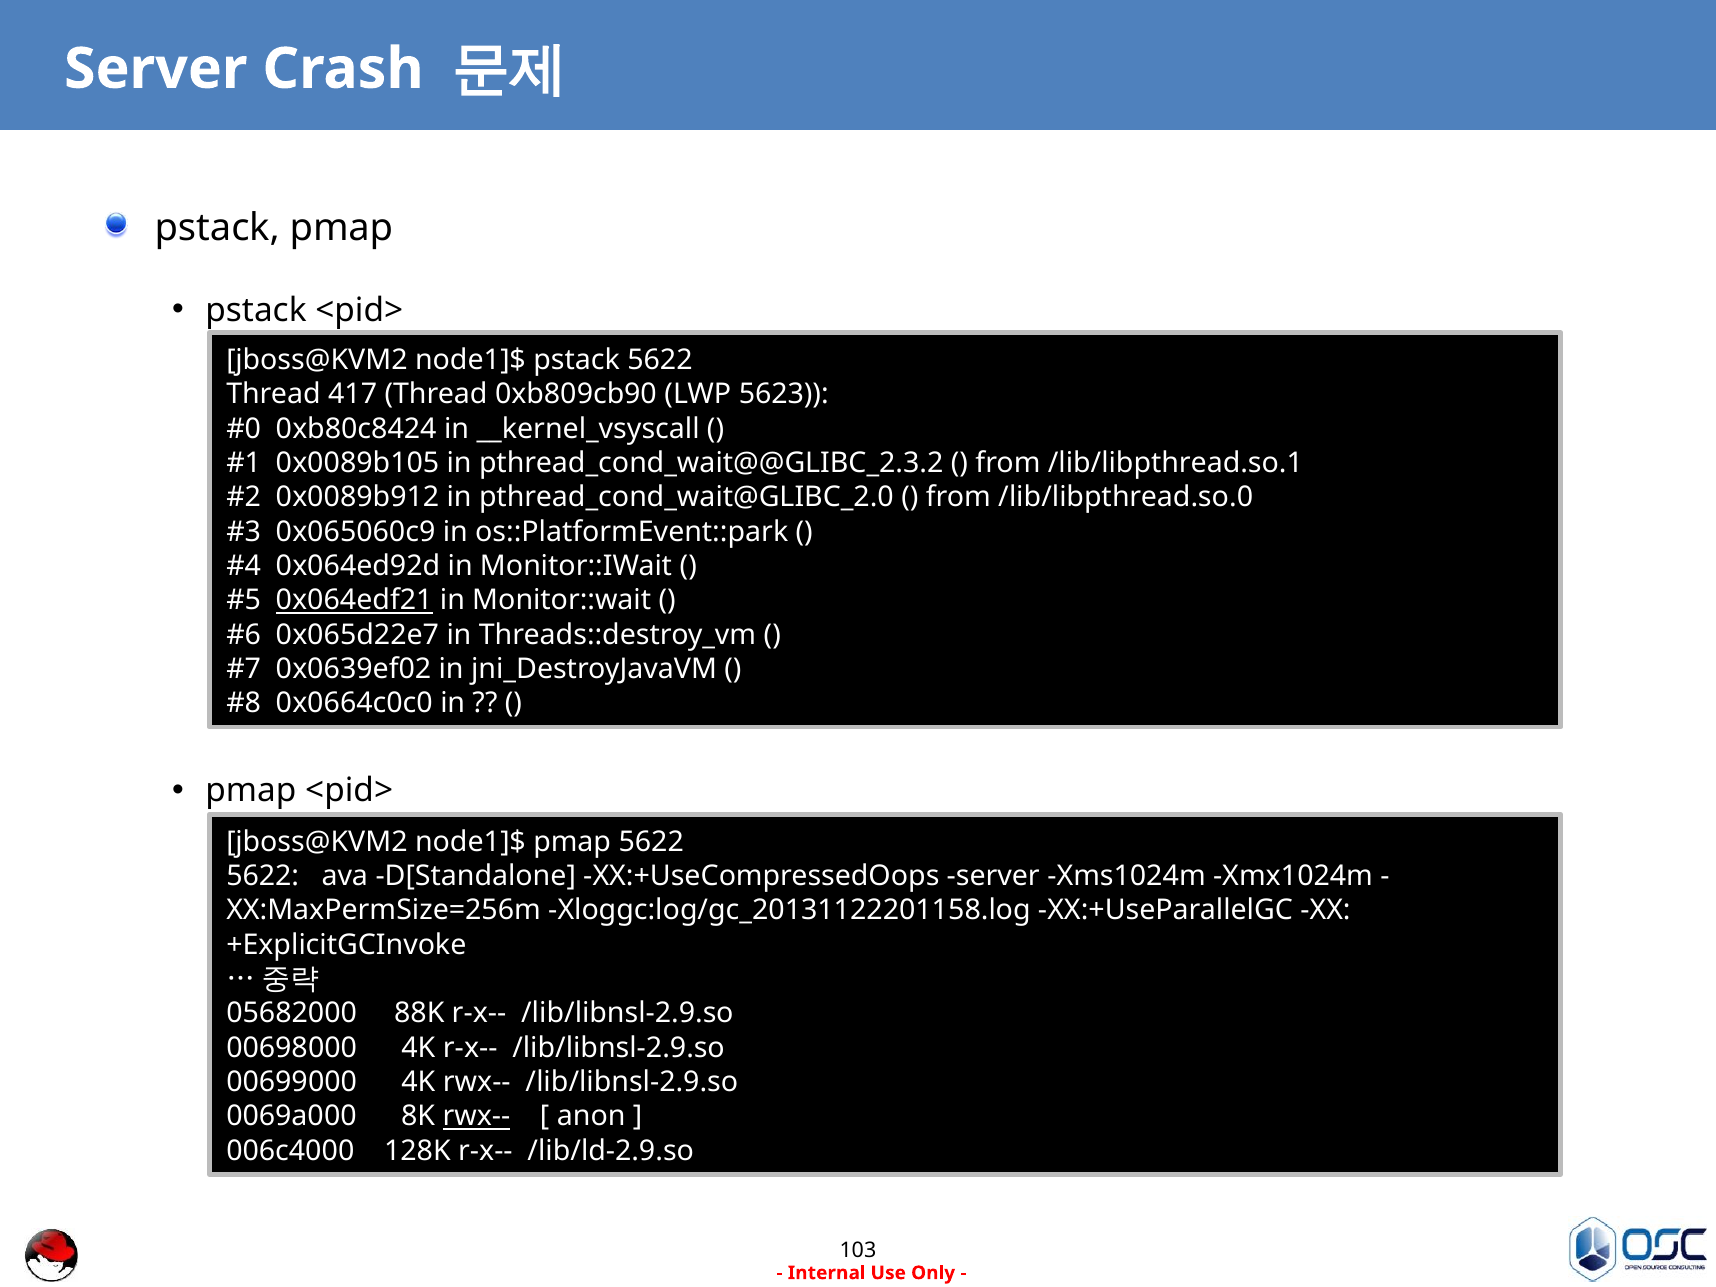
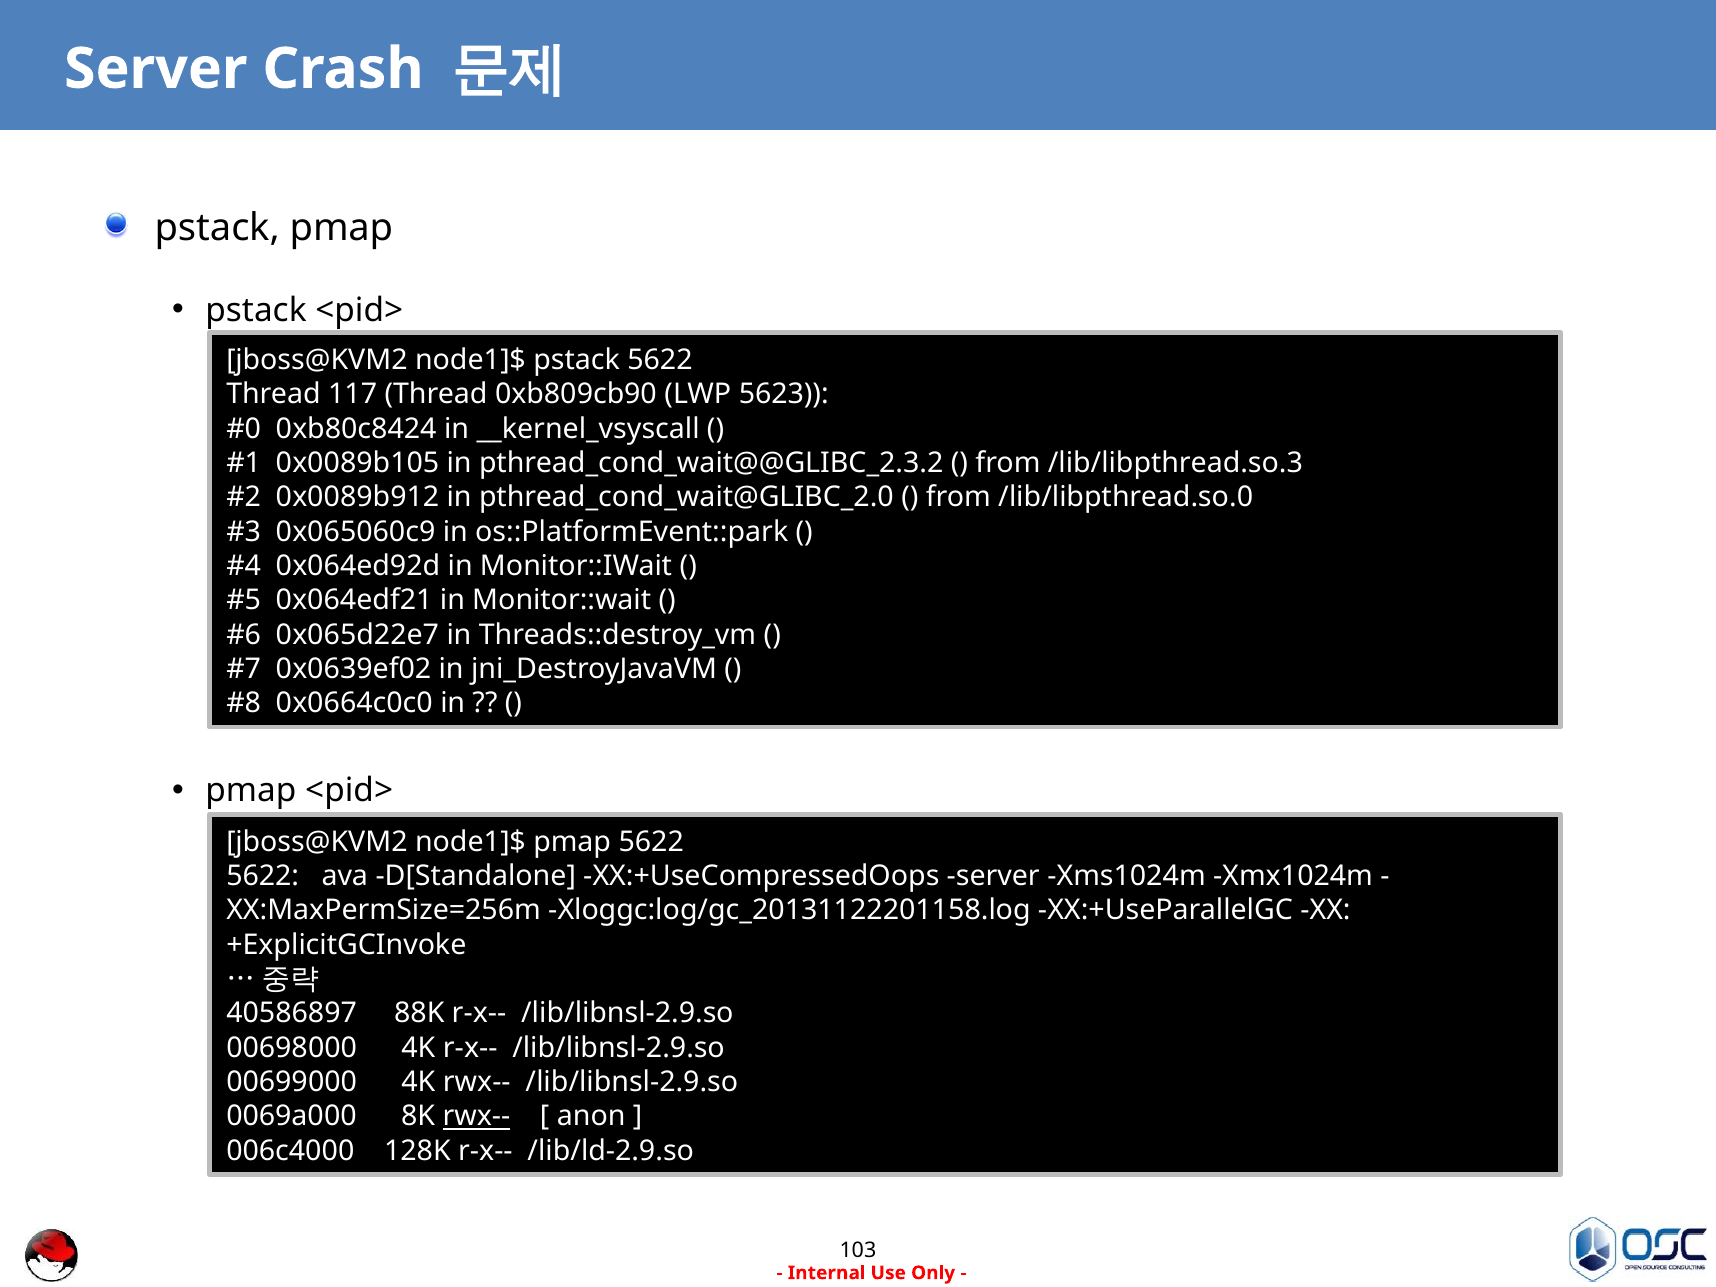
417: 417 -> 117
/lib/libpthread.so.1: /lib/libpthread.so.1 -> /lib/libpthread.so.3
0x064edf21 underline: present -> none
05682000: 05682000 -> 40586897
